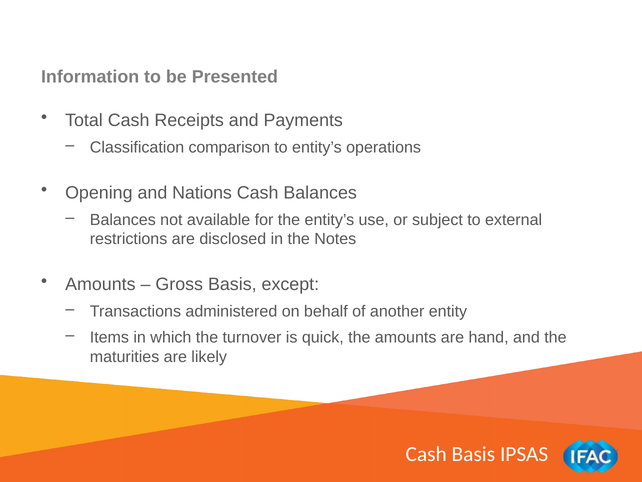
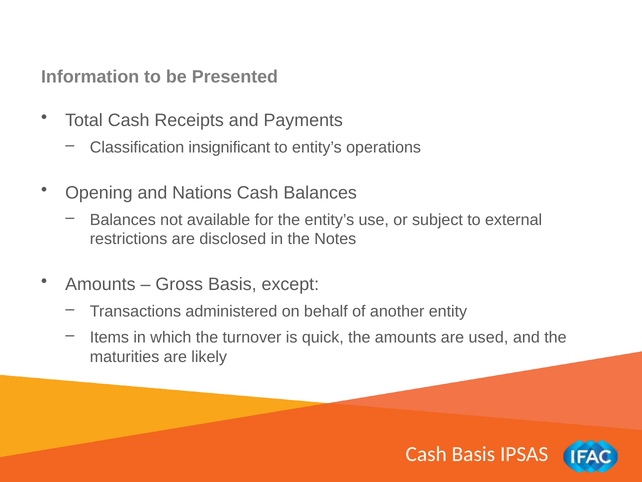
comparison: comparison -> insignificant
hand: hand -> used
